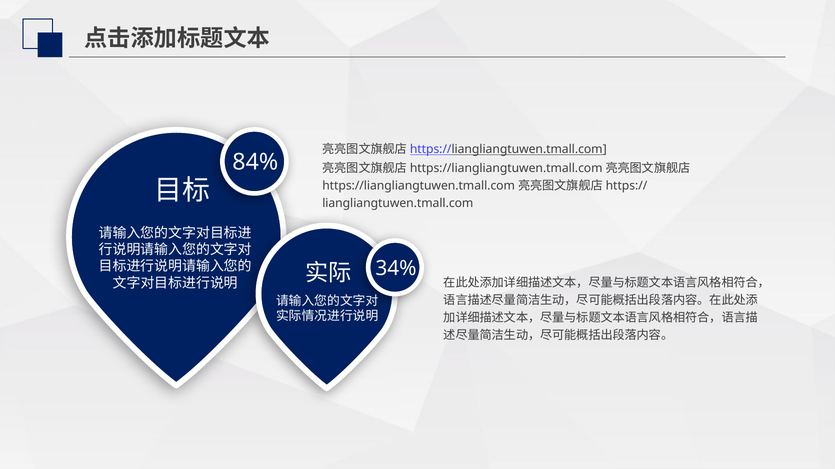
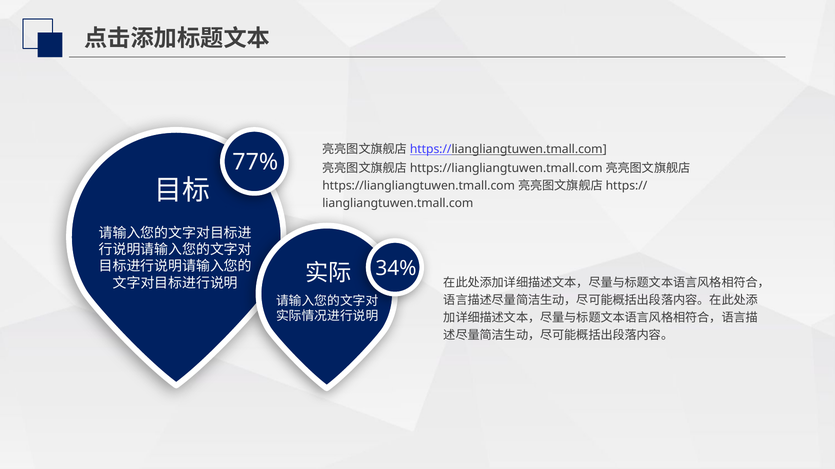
84%: 84% -> 77%
